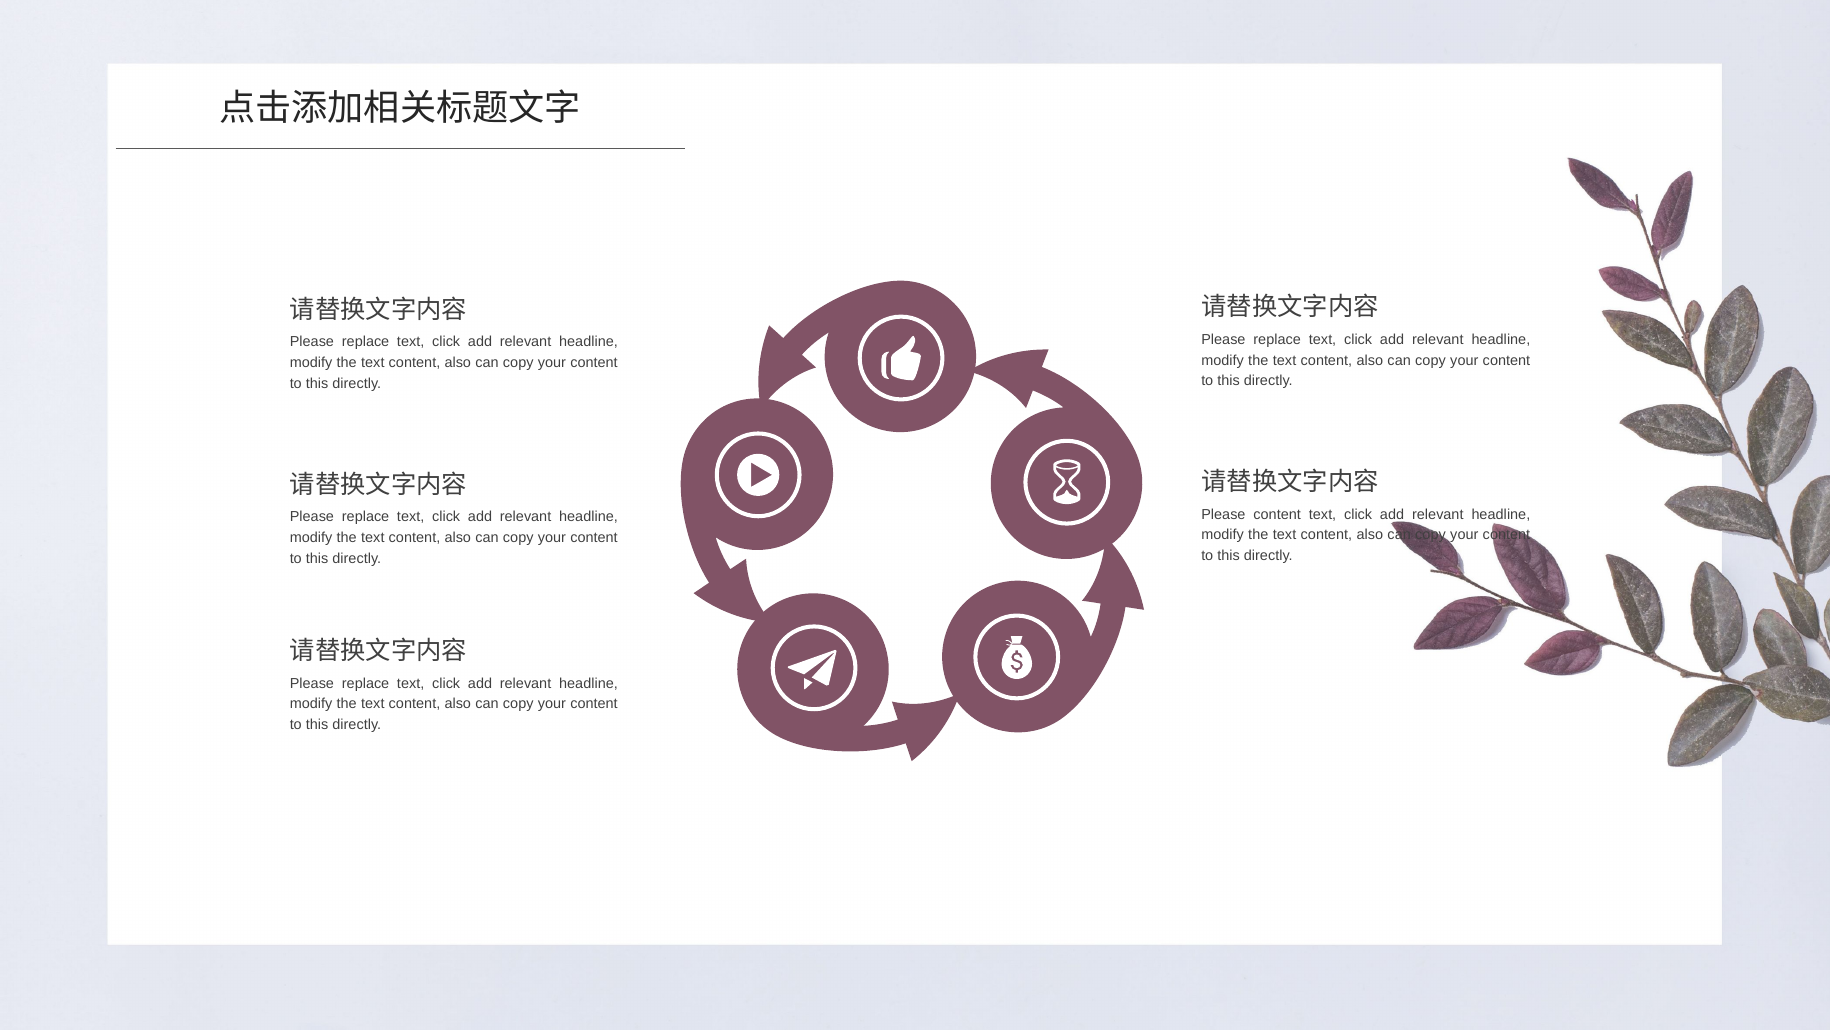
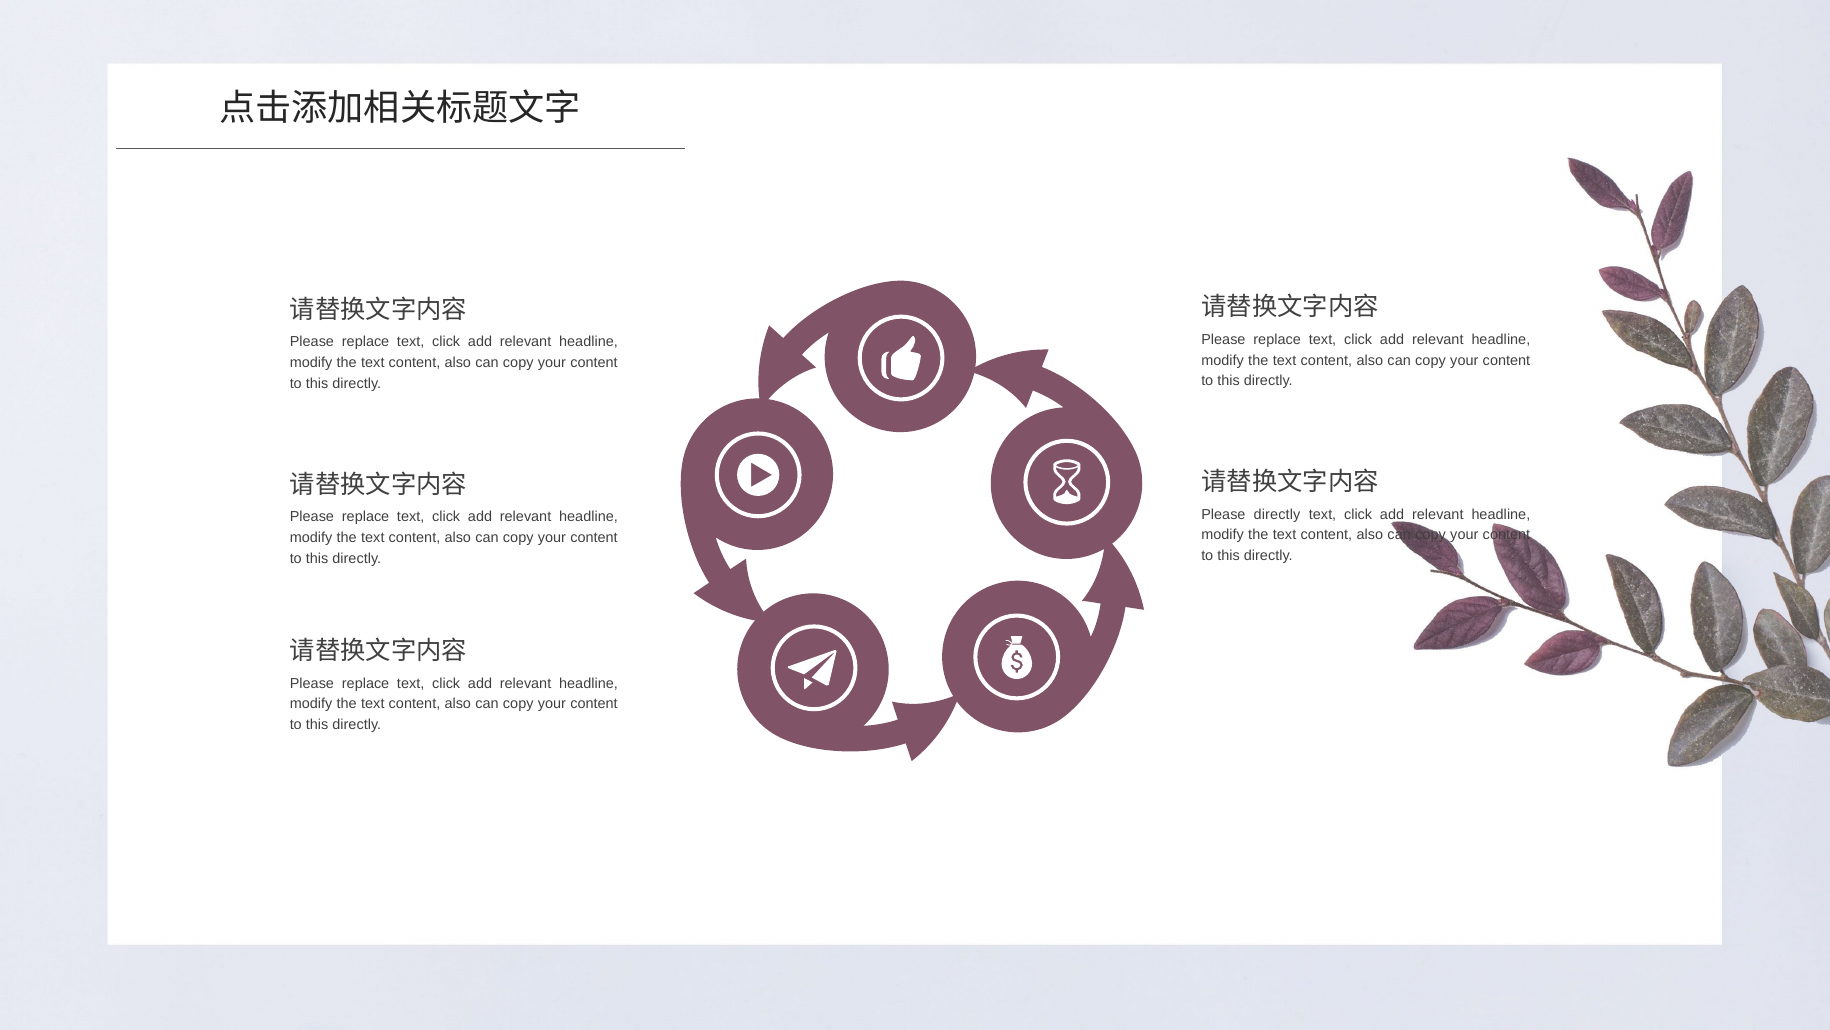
Please content: content -> directly
